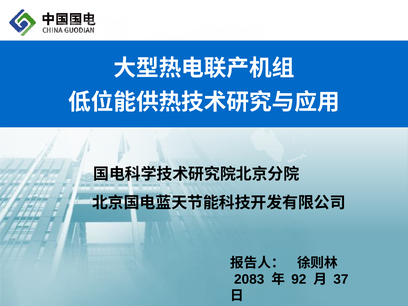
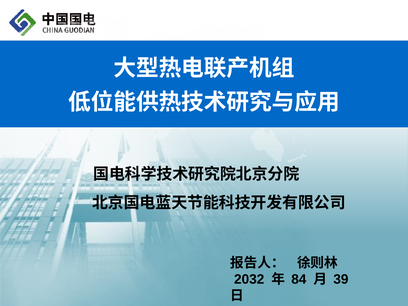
2083: 2083 -> 2032
92: 92 -> 84
37: 37 -> 39
